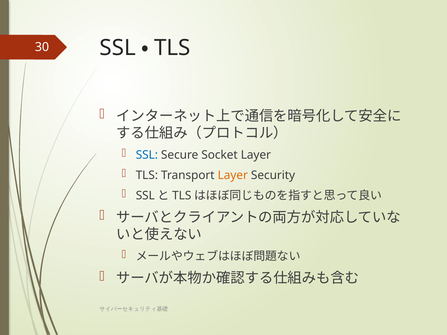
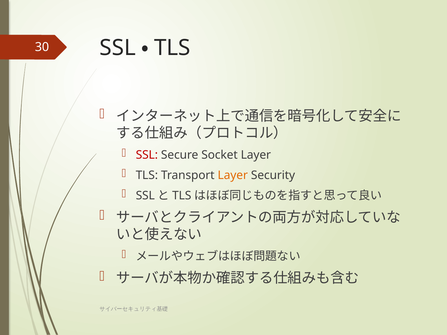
SSL at (147, 155) colour: blue -> red
